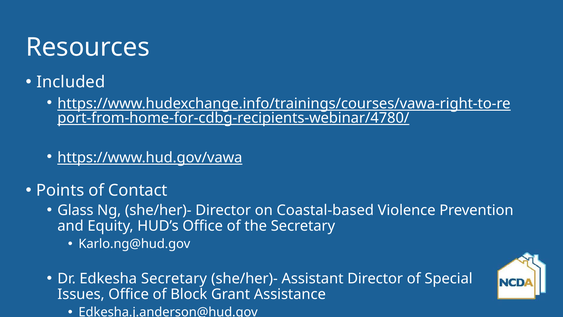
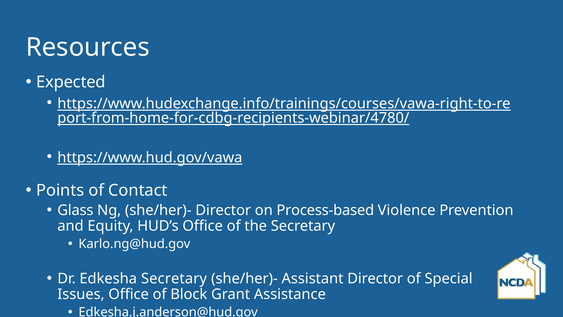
Included: Included -> Expected
Coastal-based: Coastal-based -> Process-based
